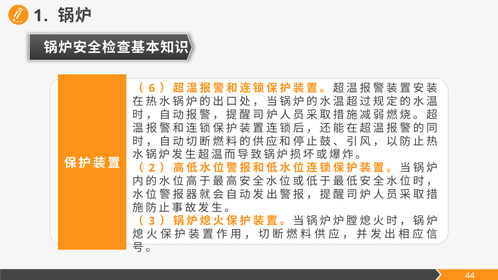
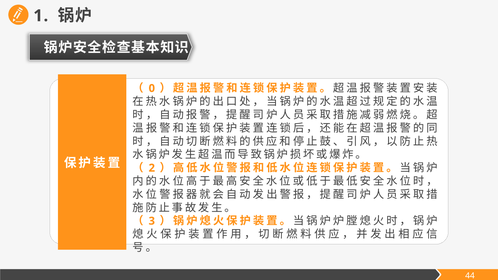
6: 6 -> 0
